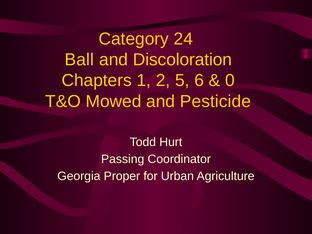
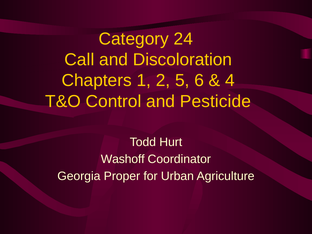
Ball: Ball -> Call
0: 0 -> 4
Mowed: Mowed -> Control
Passing: Passing -> Washoff
